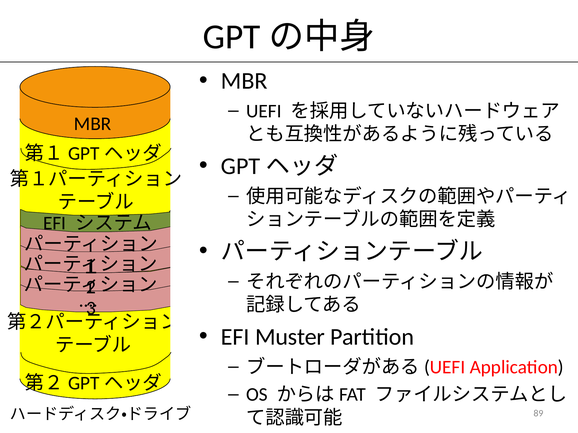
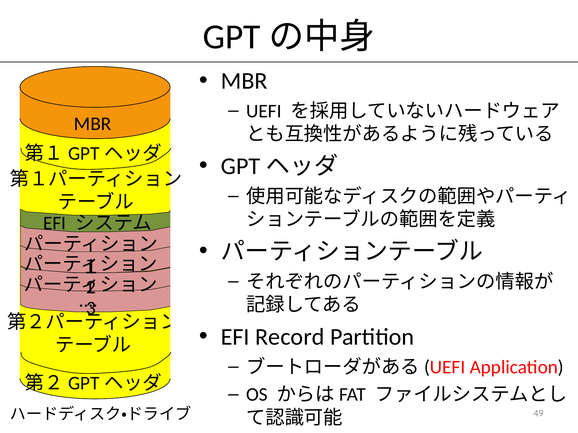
Muster: Muster -> Record
89: 89 -> 49
